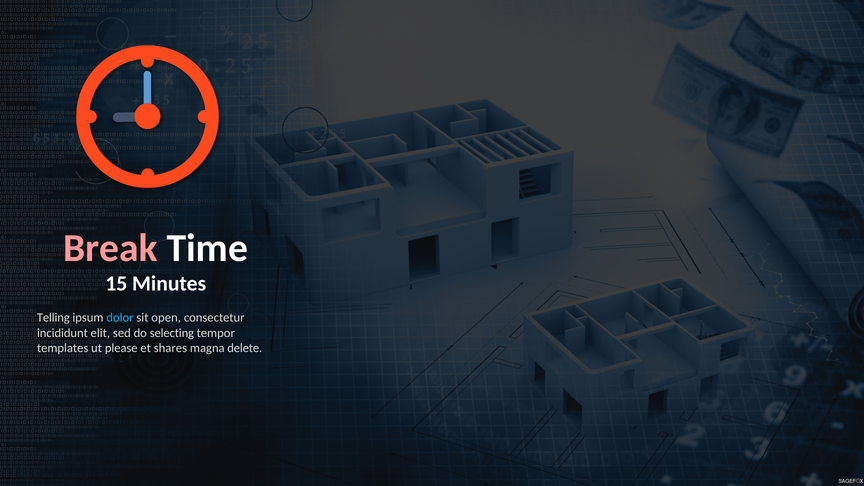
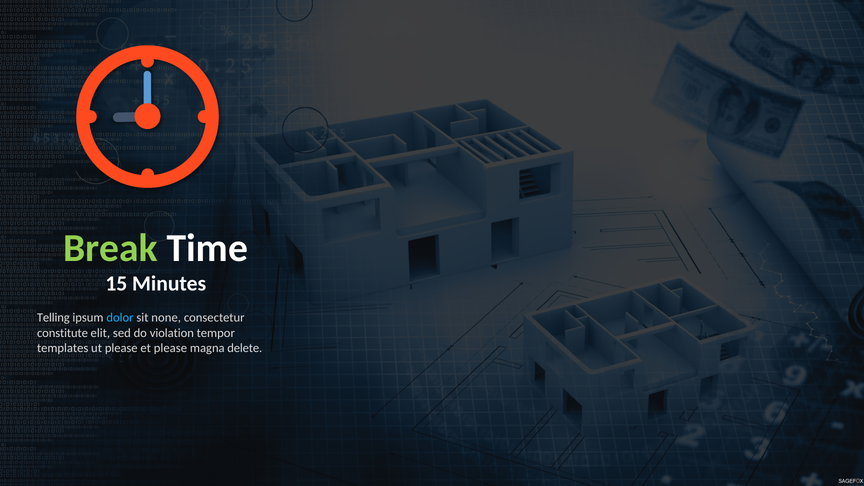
Break colour: pink -> light green
open: open -> none
incididunt: incididunt -> constitute
selecting: selecting -> violation
et shares: shares -> please
